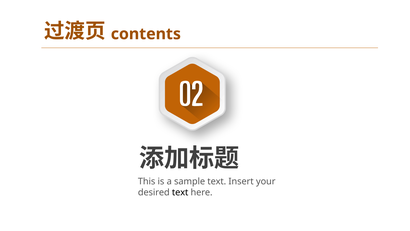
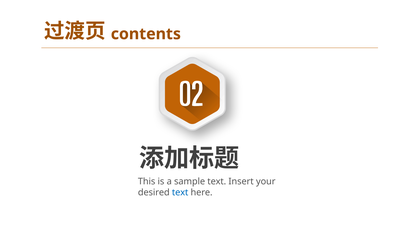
text at (180, 192) colour: black -> blue
